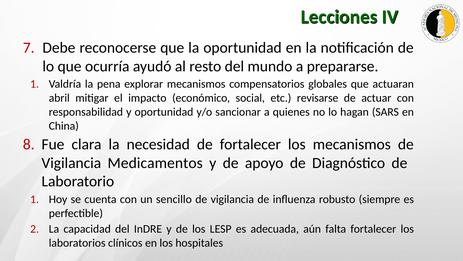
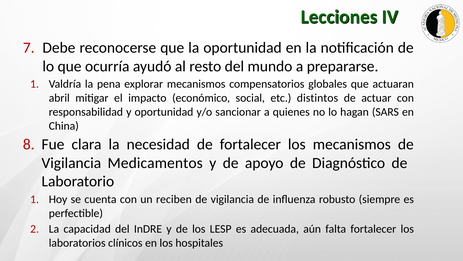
revisarse: revisarse -> distintos
sencillo: sencillo -> reciben
